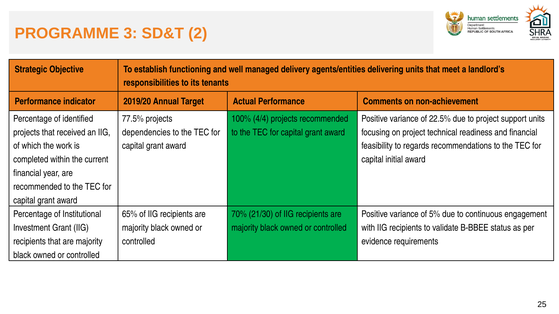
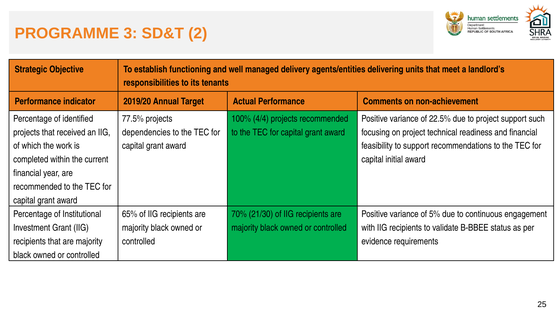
support units: units -> such
to regards: regards -> support
